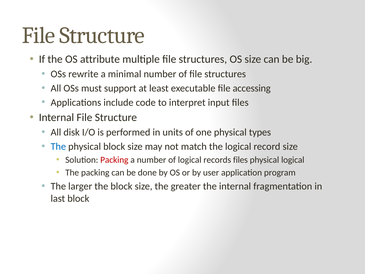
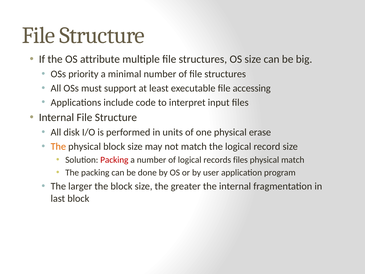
rewrite: rewrite -> priority
types: types -> erase
The at (58, 146) colour: blue -> orange
physical logical: logical -> match
